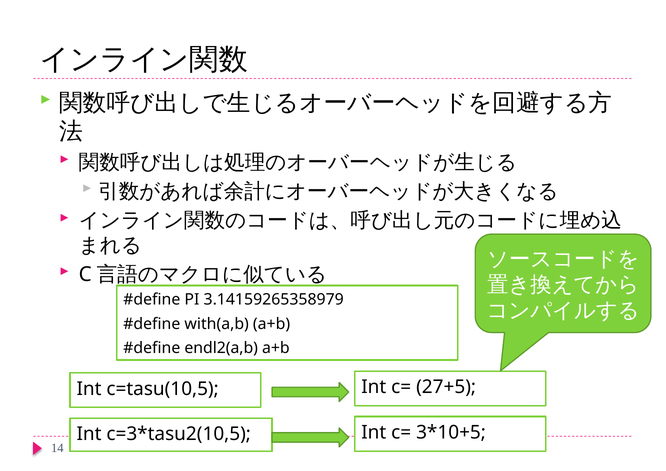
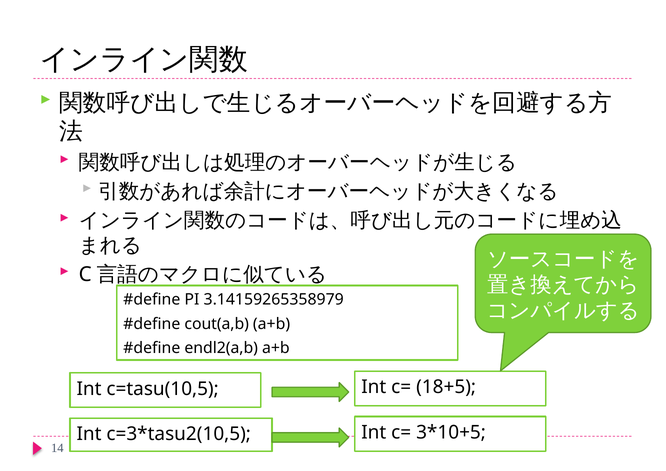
with(a,b: with(a,b -> cout(a,b
27+5: 27+5 -> 18+5
